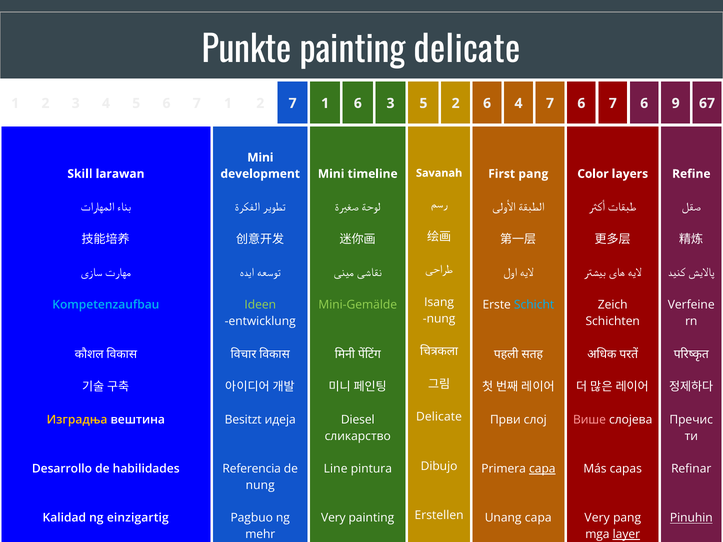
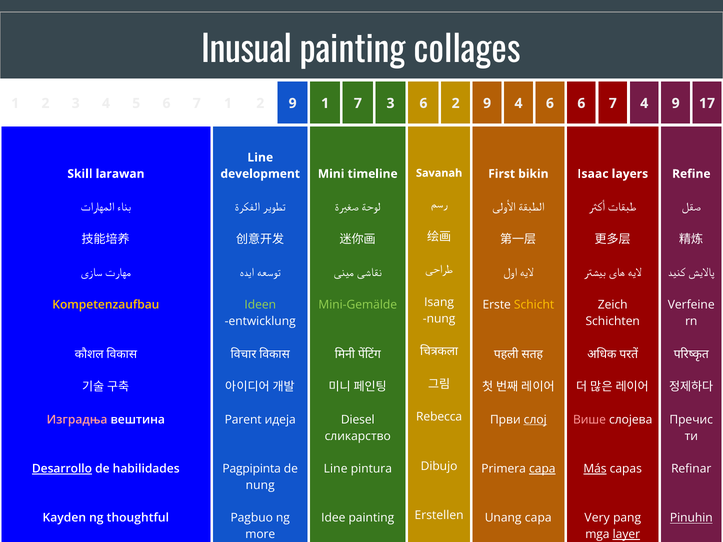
Punkte: Punkte -> Inusual
painting delicate: delicate -> collages
1 2 7: 7 -> 9
1 6: 6 -> 7
3 5: 5 -> 6
6 at (487, 103): 6 -> 9
4 7: 7 -> 6
6 7 6: 6 -> 4
67: 67 -> 17
Mini at (260, 158): Mini -> Line
First pang: pang -> bikin
Color: Color -> Isaac
Kompetenzaufbau colour: light blue -> yellow
Schicht colour: light blue -> yellow
Delicate at (439, 417): Delicate -> Rebecca
Изградња colour: yellow -> pink
Besitzt: Besitzt -> Parent
слој underline: none -> present
Desarrollo underline: none -> present
Referencia: Referencia -> Pagpipinta
Más underline: none -> present
Kalidad: Kalidad -> Kayden
einzigartig: einzigartig -> thoughtful
Very at (333, 518): Very -> Idee
mehr: mehr -> more
